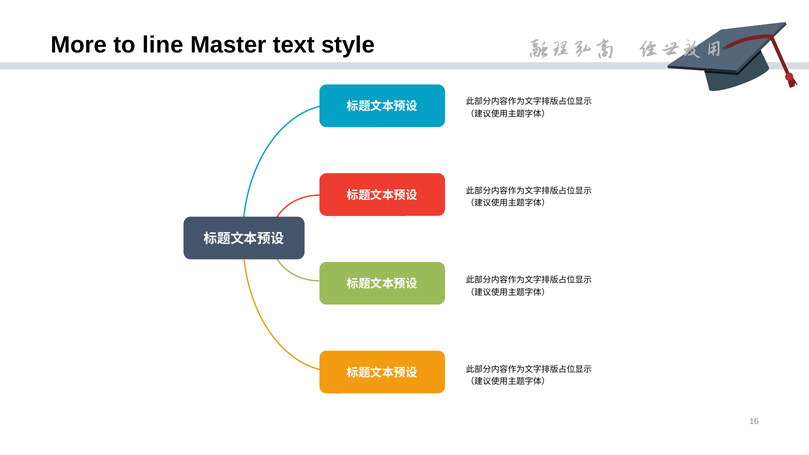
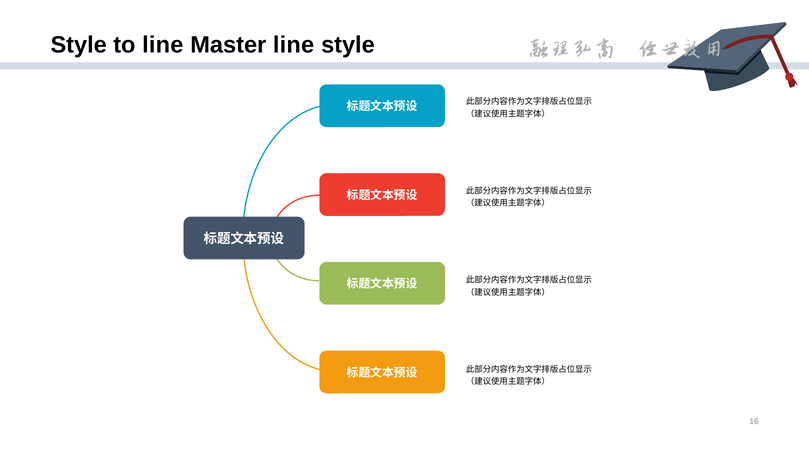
More at (79, 45): More -> Style
Master text: text -> line
